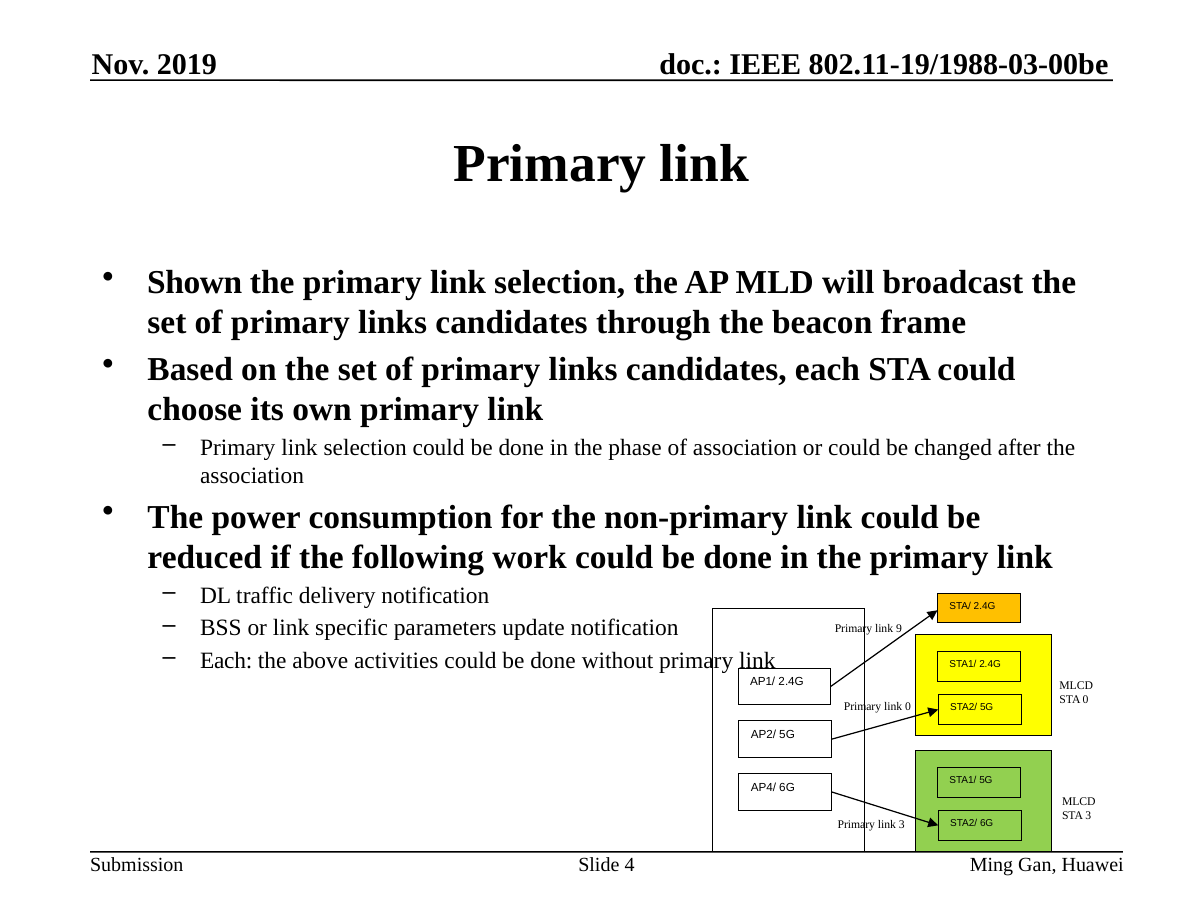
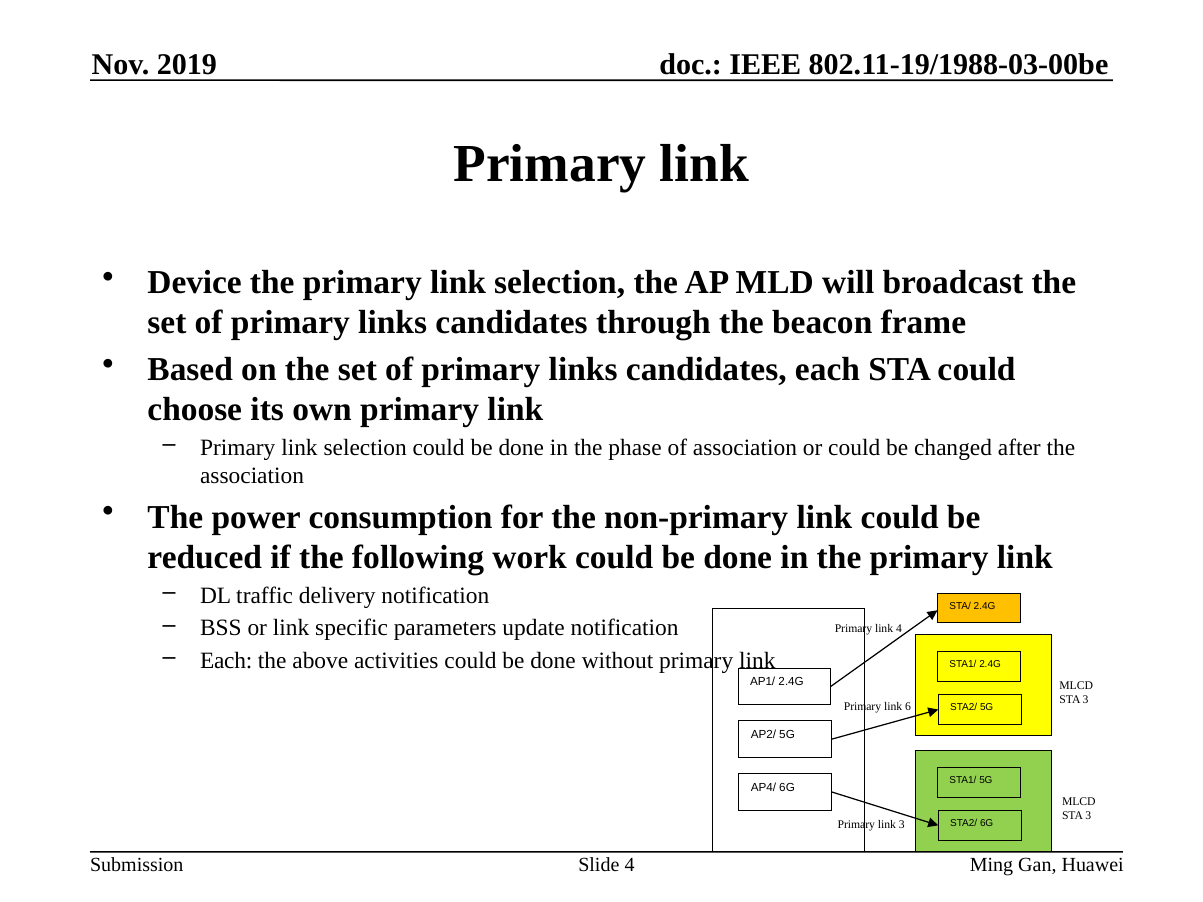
Shown: Shown -> Device
link 9: 9 -> 4
0 at (1086, 700): 0 -> 3
link 0: 0 -> 6
